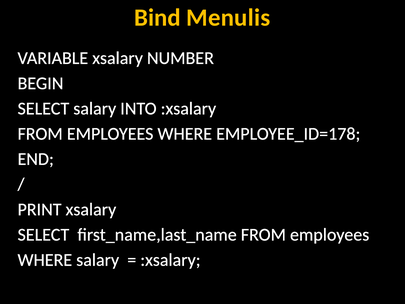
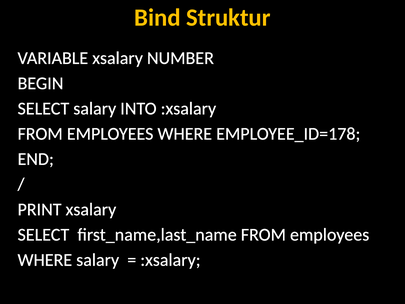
Menulis: Menulis -> Struktur
